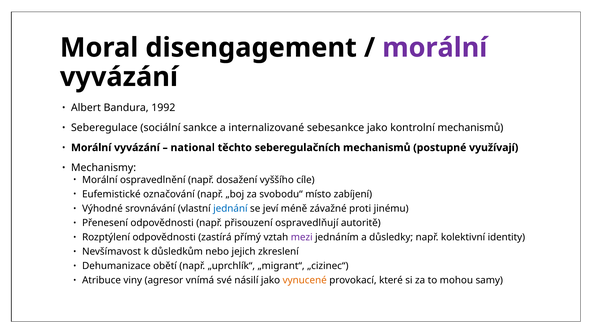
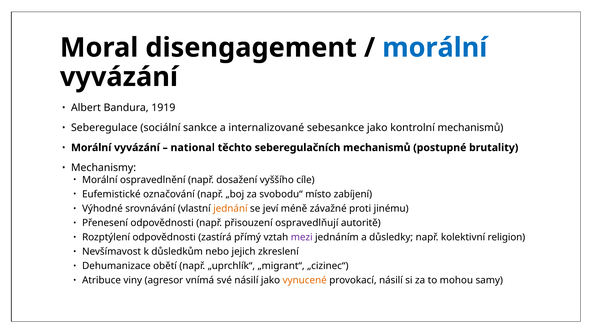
morální at (435, 48) colour: purple -> blue
1992: 1992 -> 1919
využívají: využívají -> brutality
jednání colour: blue -> orange
identity: identity -> religion
provokací které: které -> násilí
